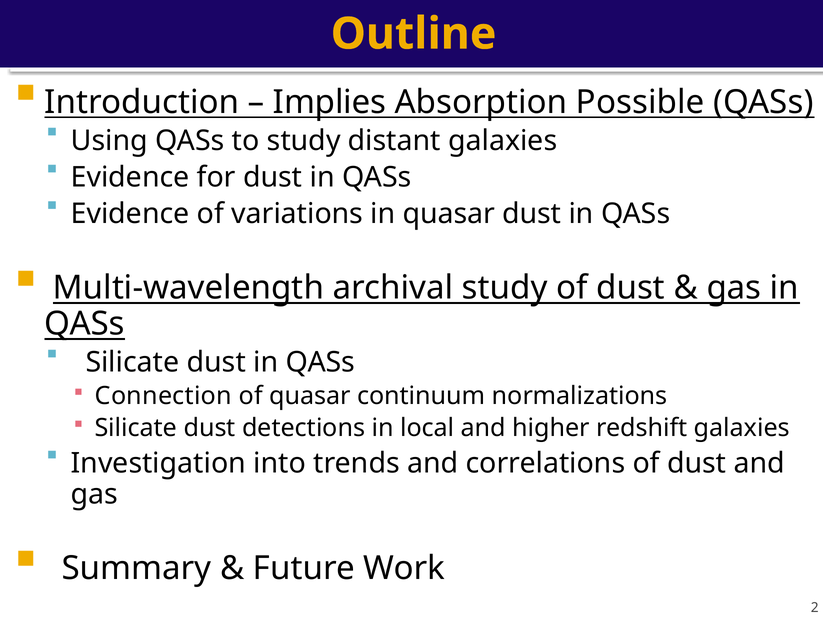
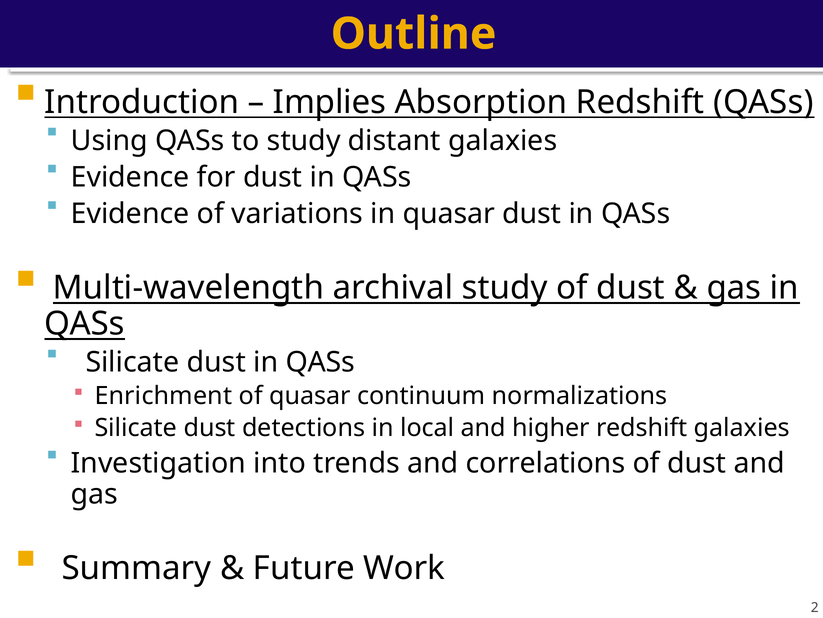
Absorption Possible: Possible -> Redshift
Connection: Connection -> Enrichment
